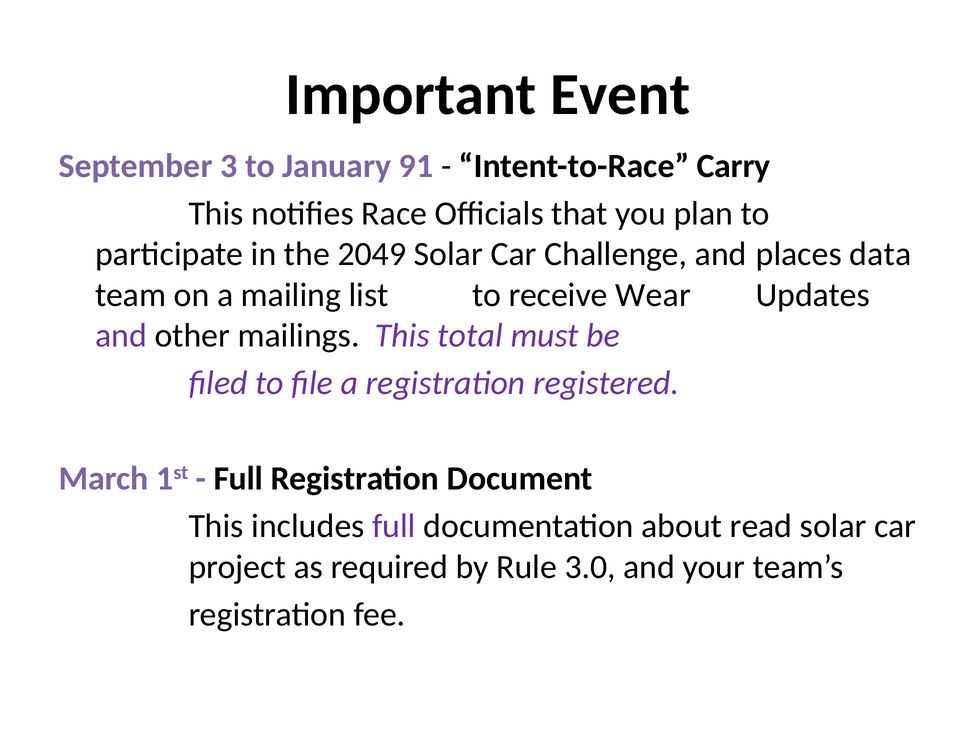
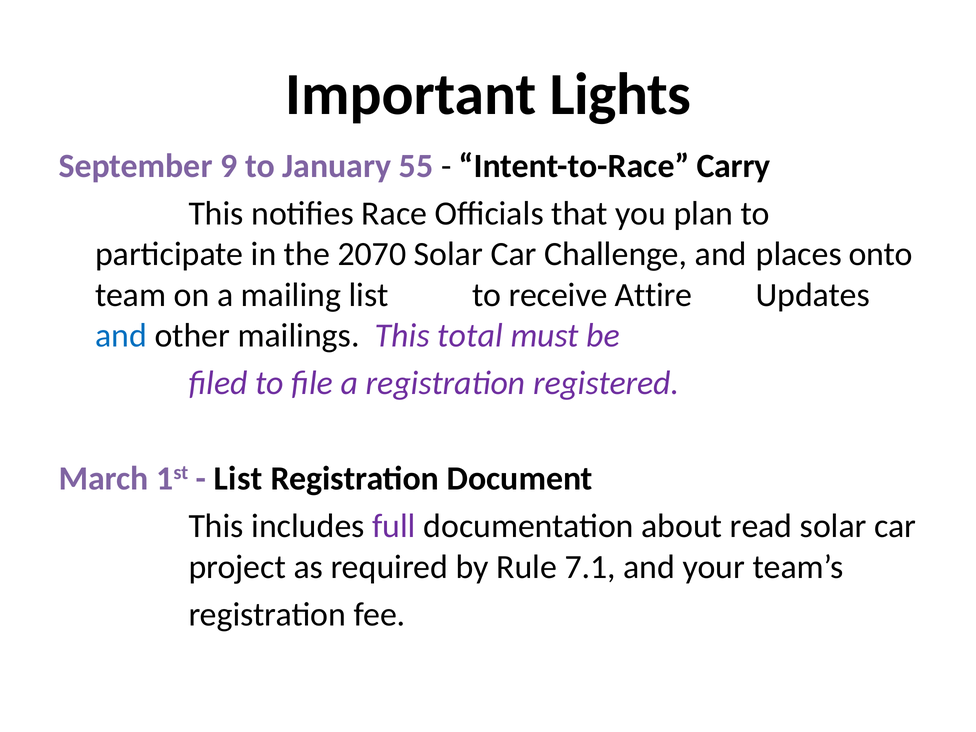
Event: Event -> Lights
3: 3 -> 9
91: 91 -> 55
2049: 2049 -> 2070
data: data -> onto
Wear: Wear -> Attire
and at (121, 335) colour: purple -> blue
Full at (238, 479): Full -> List
3.0: 3.0 -> 7.1
